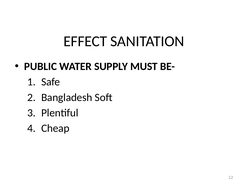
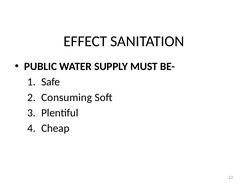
Bangladesh: Bangladesh -> Consuming
